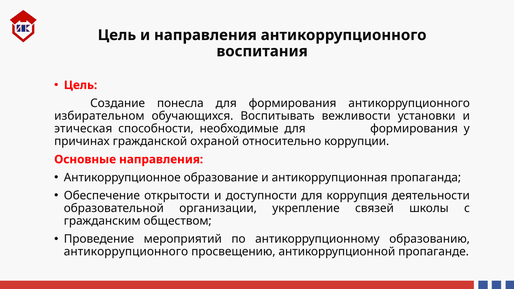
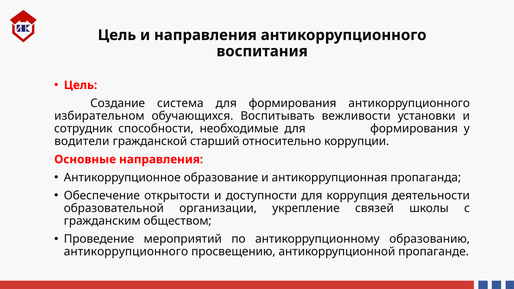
понесла: понесла -> система
этическая: этическая -> сотрудник
причинах: причинах -> водители
охраной: охраной -> старший
